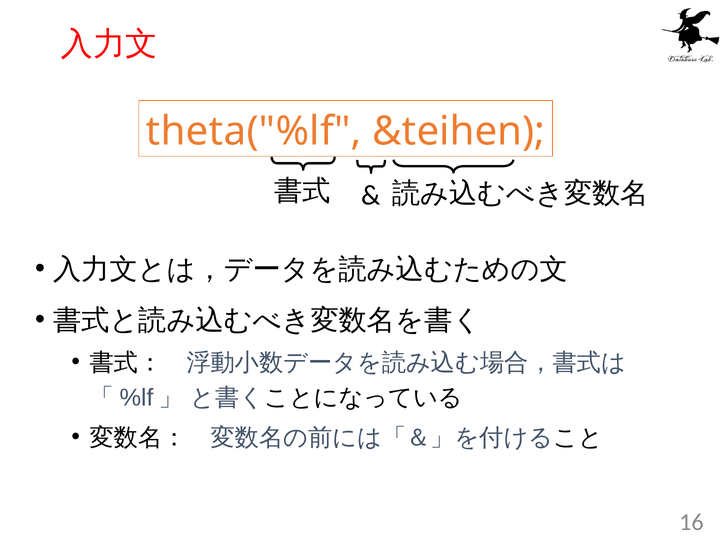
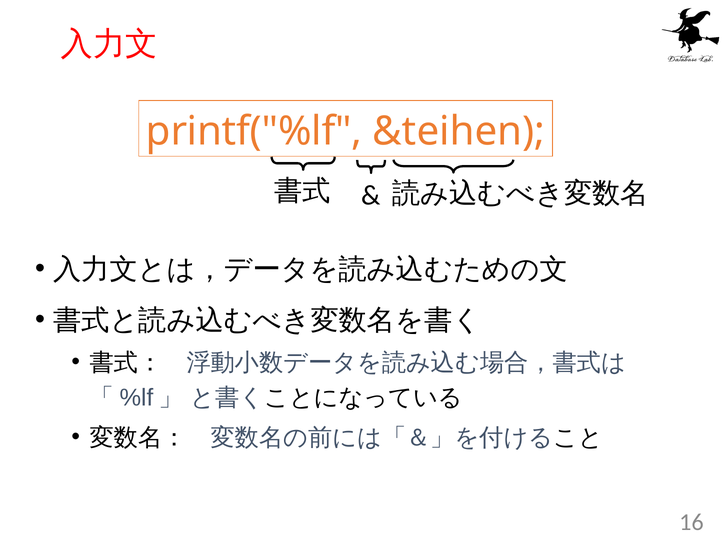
theta("%lf: theta("%lf -> printf("%lf
